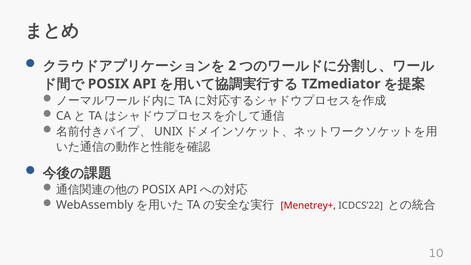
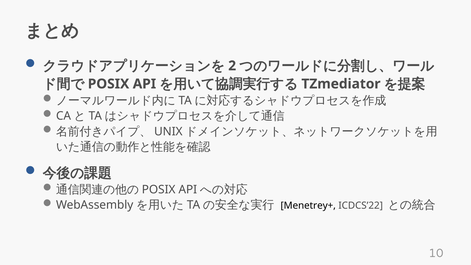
Menetrey+ colour: red -> black
